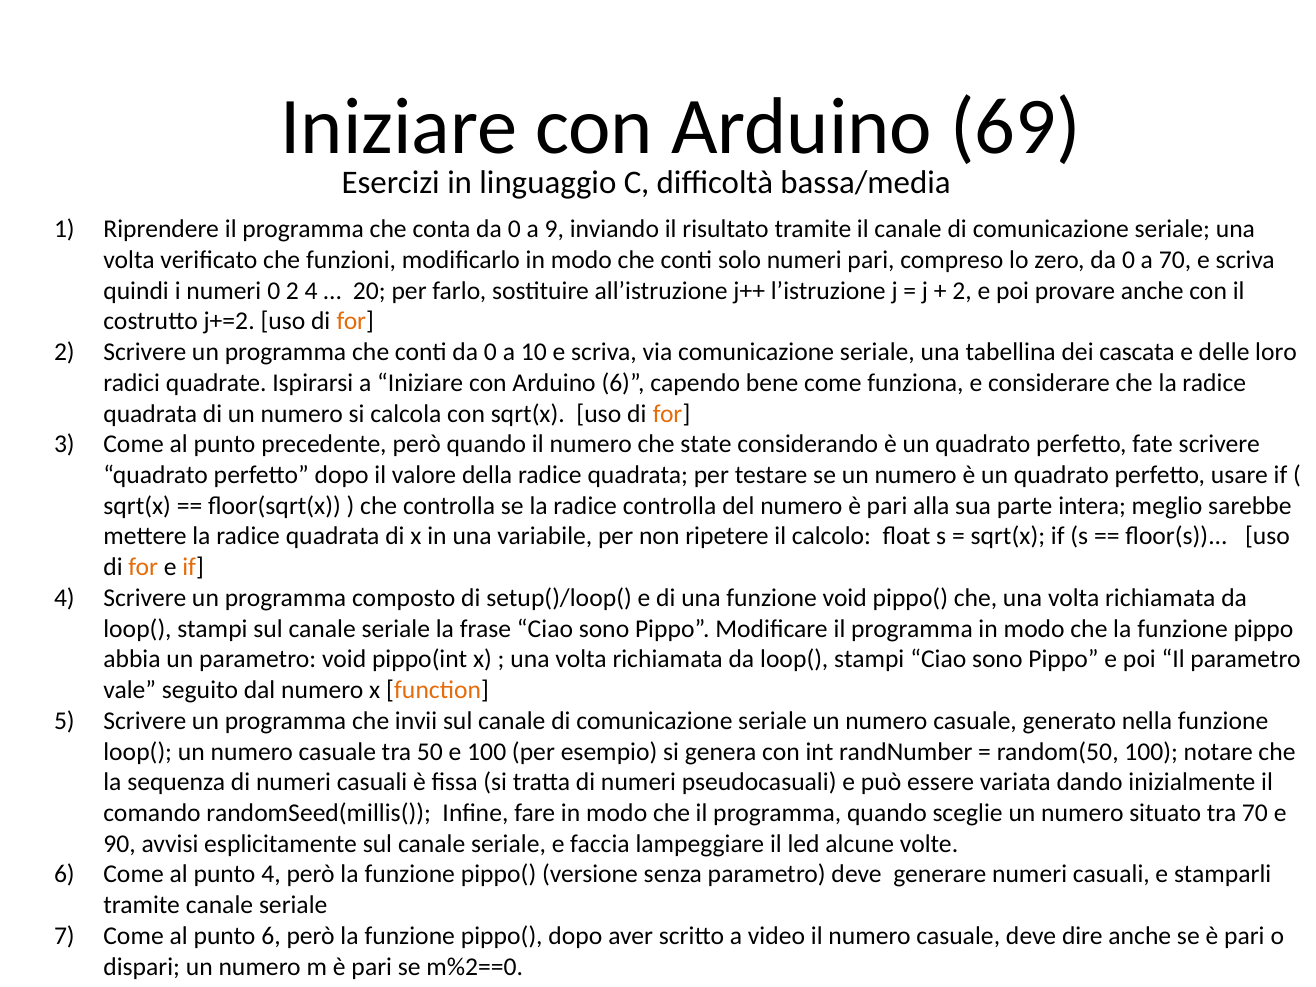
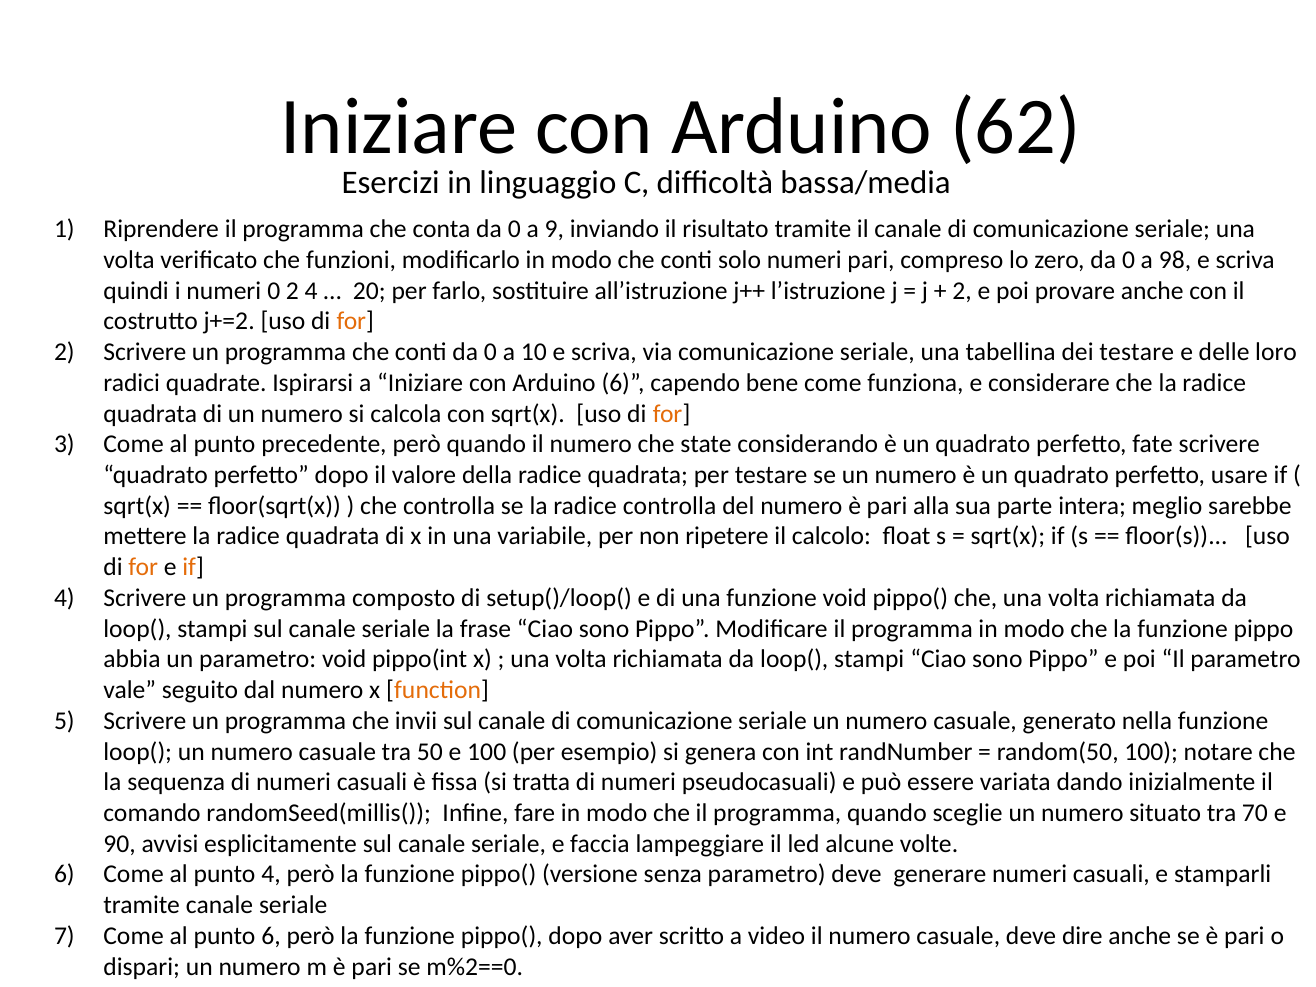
69: 69 -> 62
a 70: 70 -> 98
dei cascata: cascata -> testare
